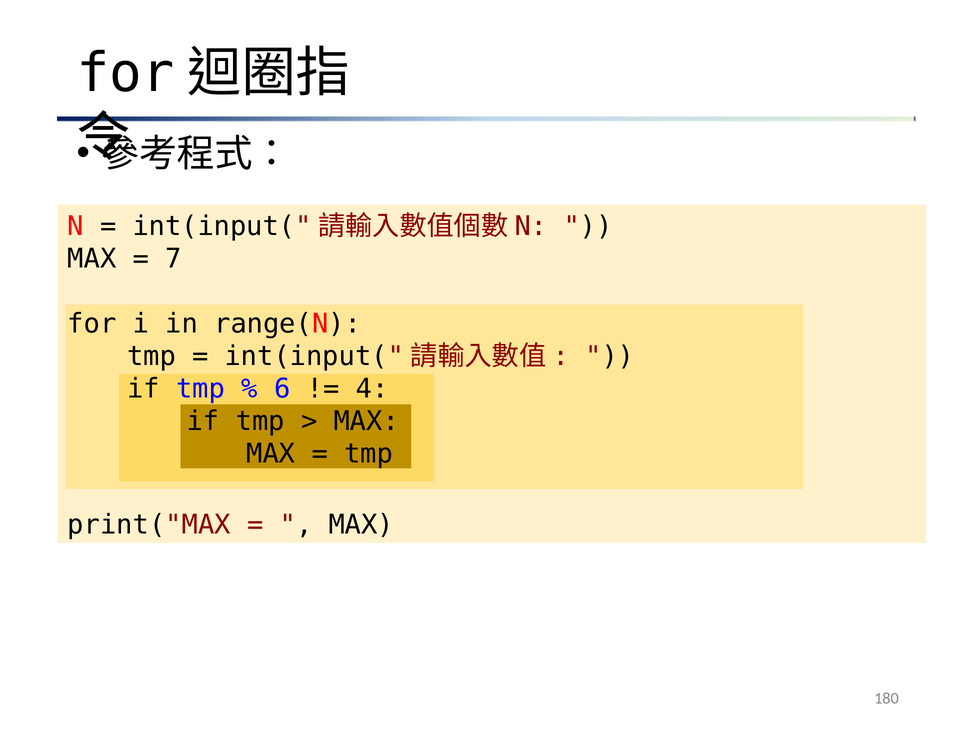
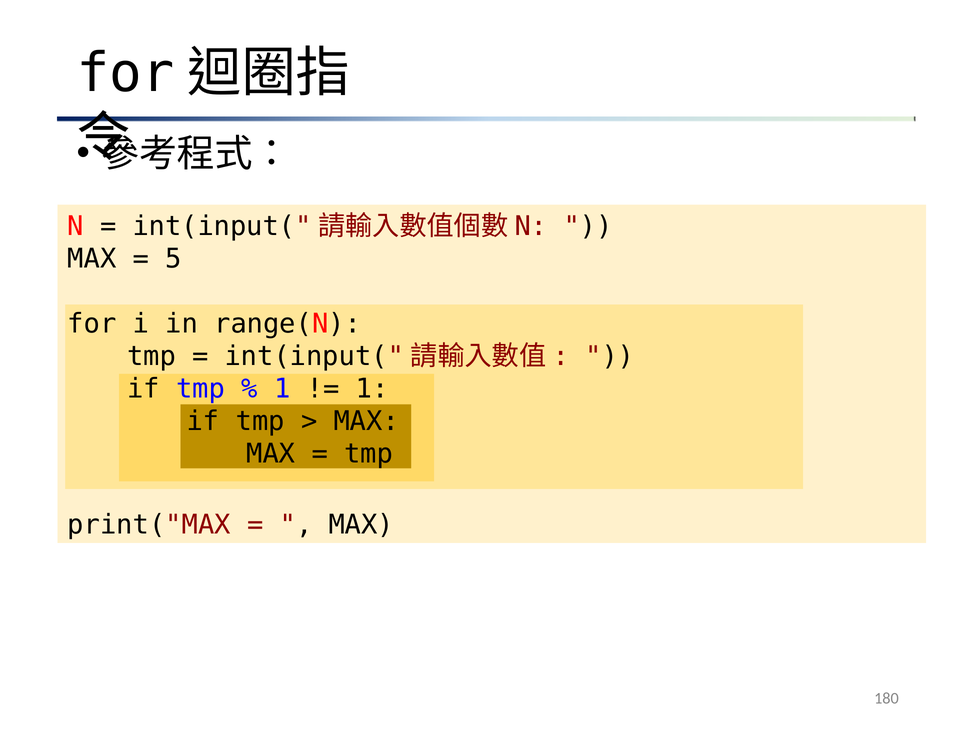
7: 7 -> 5
6 at (282, 389): 6 -> 1
4 at (372, 389): 4 -> 1
